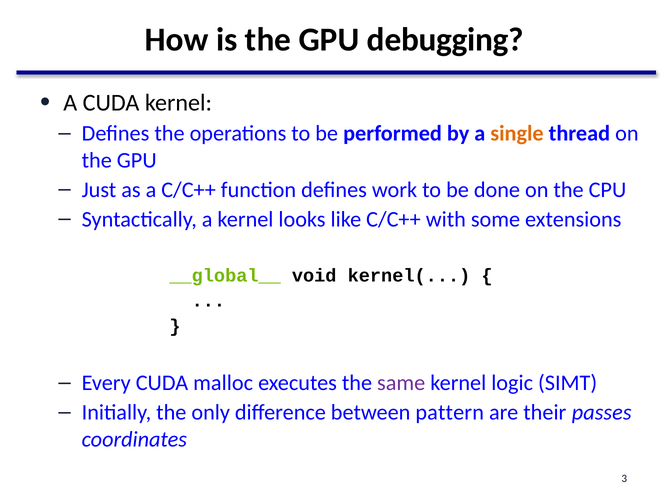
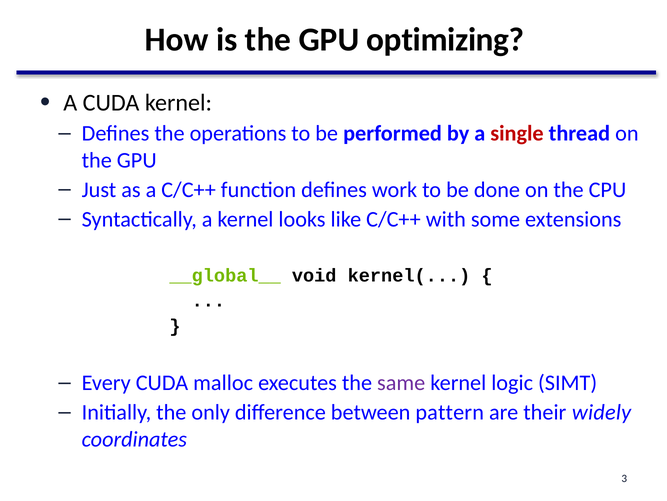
debugging: debugging -> optimizing
single colour: orange -> red
passes: passes -> widely
